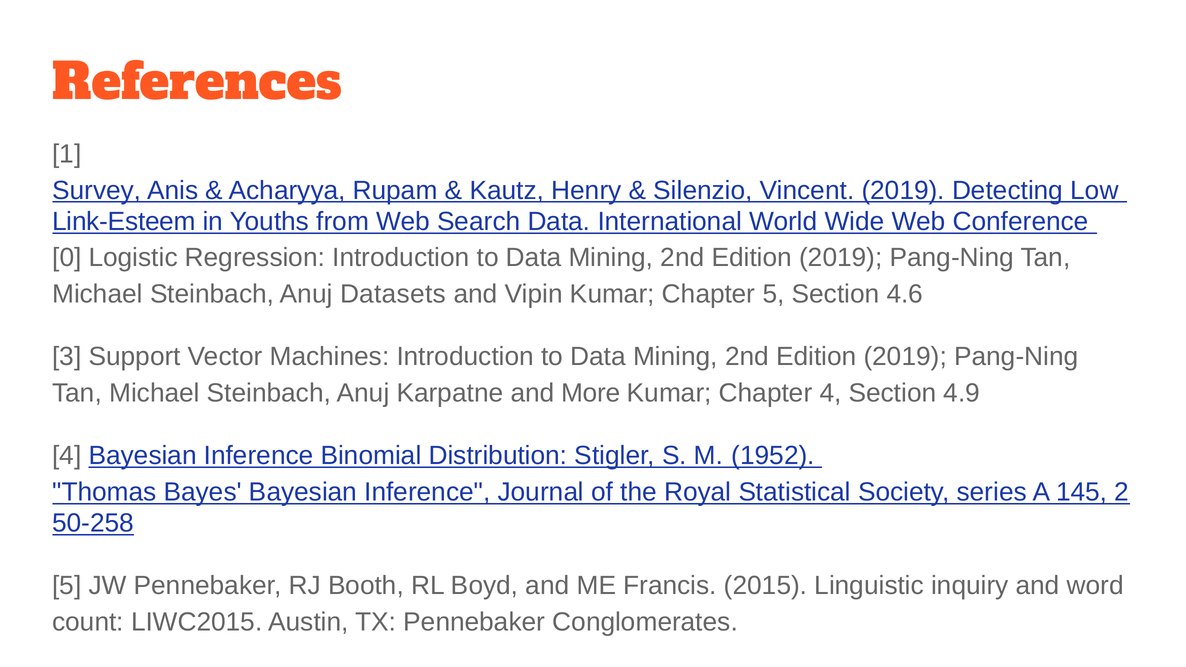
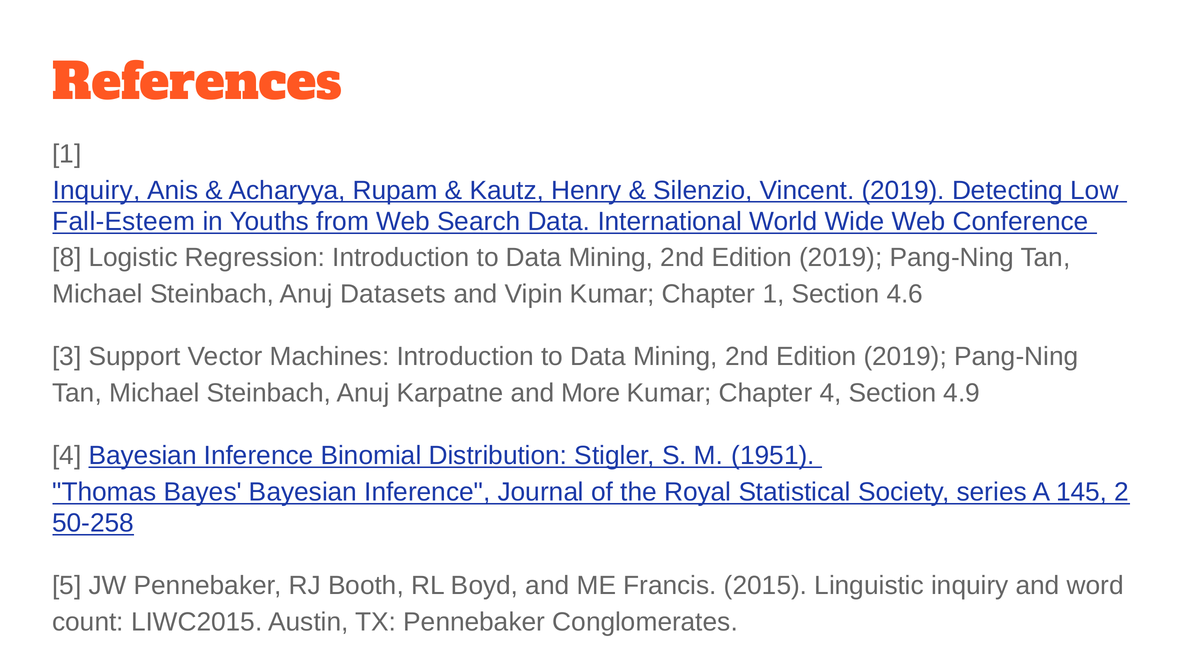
Survey at (97, 190): Survey -> Inquiry
Link-Esteem: Link-Esteem -> Fall-Esteem
0: 0 -> 8
Chapter 5: 5 -> 1
1952: 1952 -> 1951
